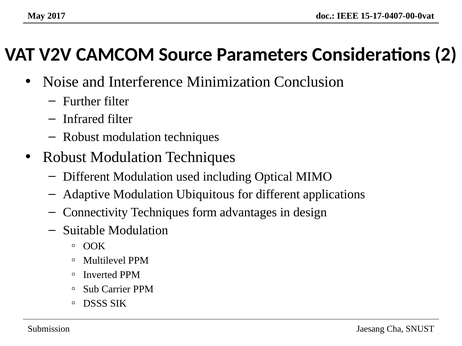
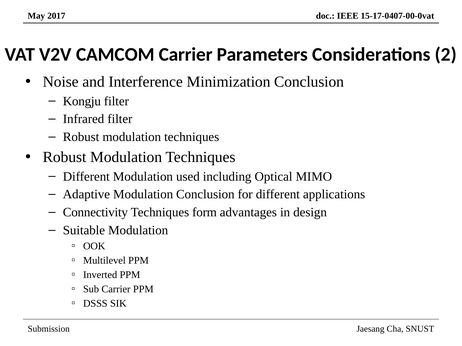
CAMCOM Source: Source -> Carrier
Further: Further -> Kongju
Modulation Ubiquitous: Ubiquitous -> Conclusion
